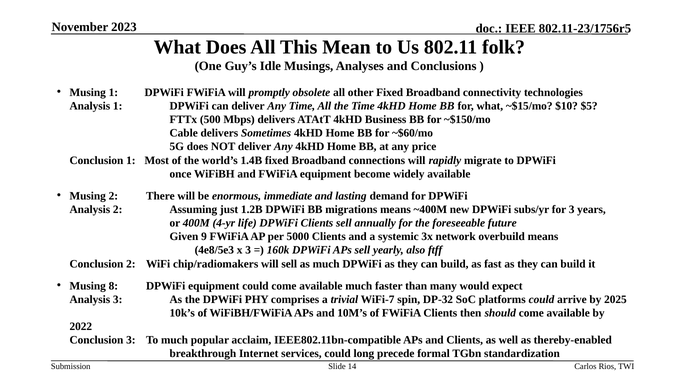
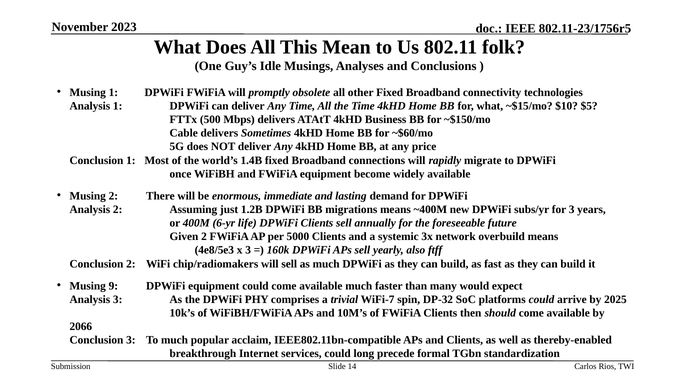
4-yr: 4-yr -> 6-yr
Given 9: 9 -> 2
8: 8 -> 9
2022: 2022 -> 2066
